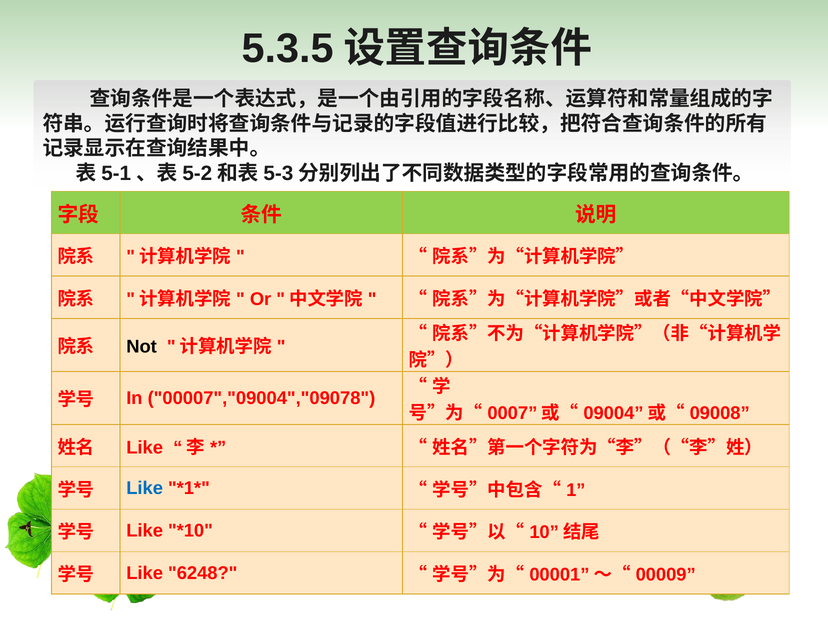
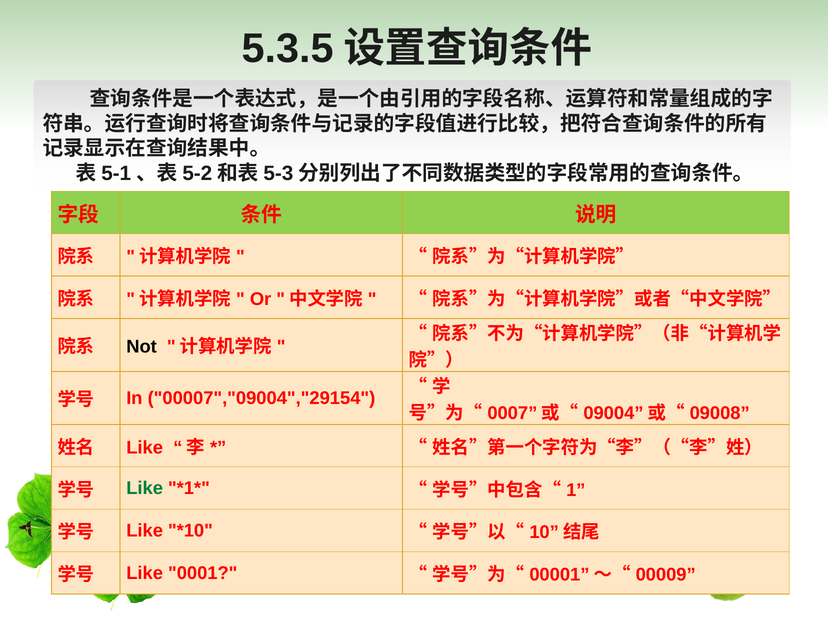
00007","09004","09078: 00007","09004","09078 -> 00007","09004","29154
Like at (145, 488) colour: blue -> green
6248: 6248 -> 0001
